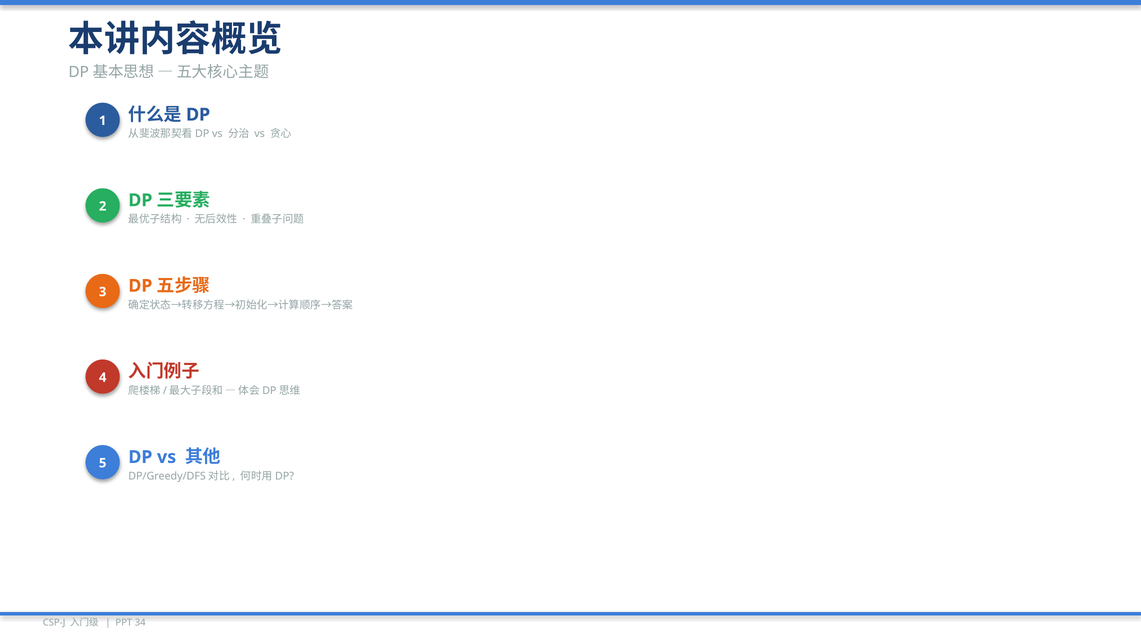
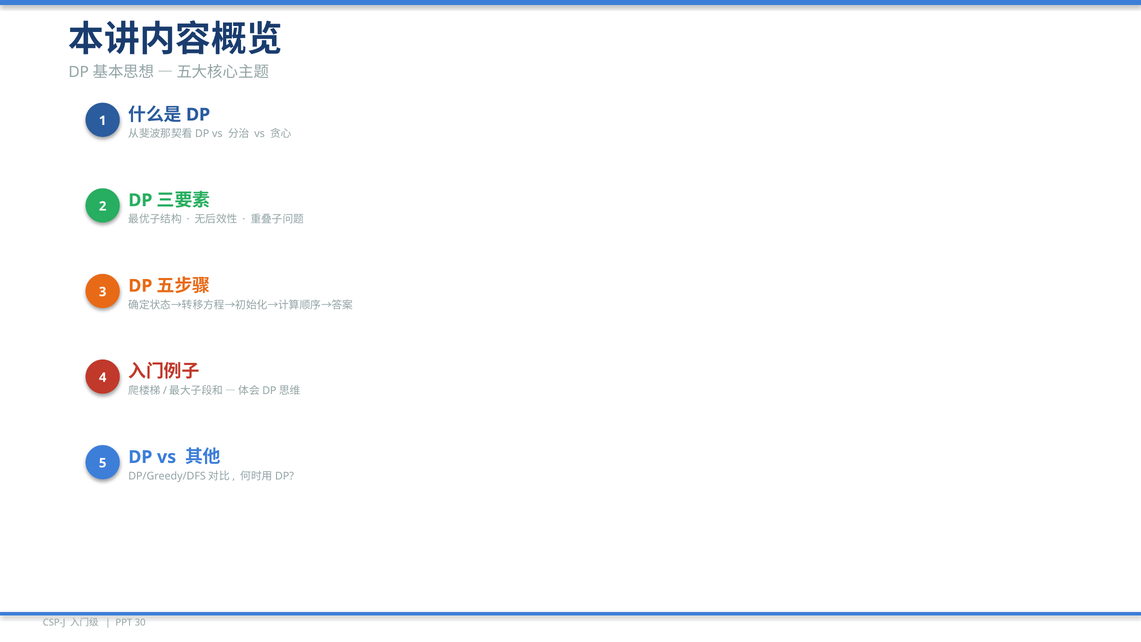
34: 34 -> 30
